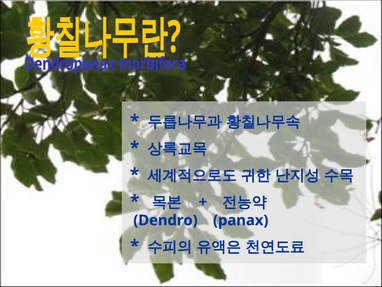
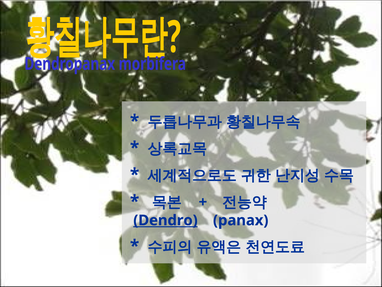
Dendro underline: none -> present
